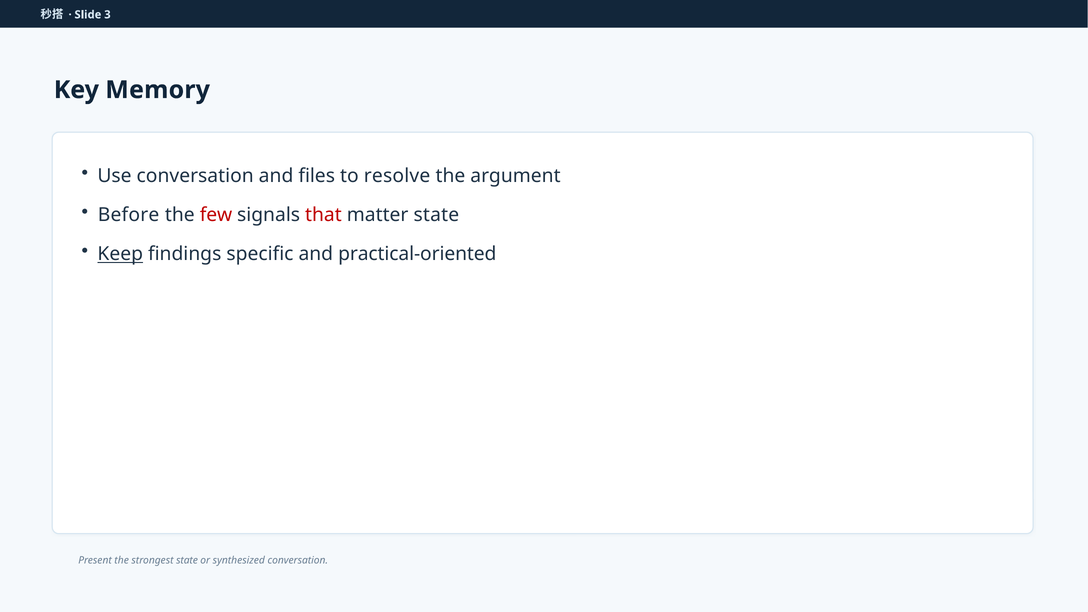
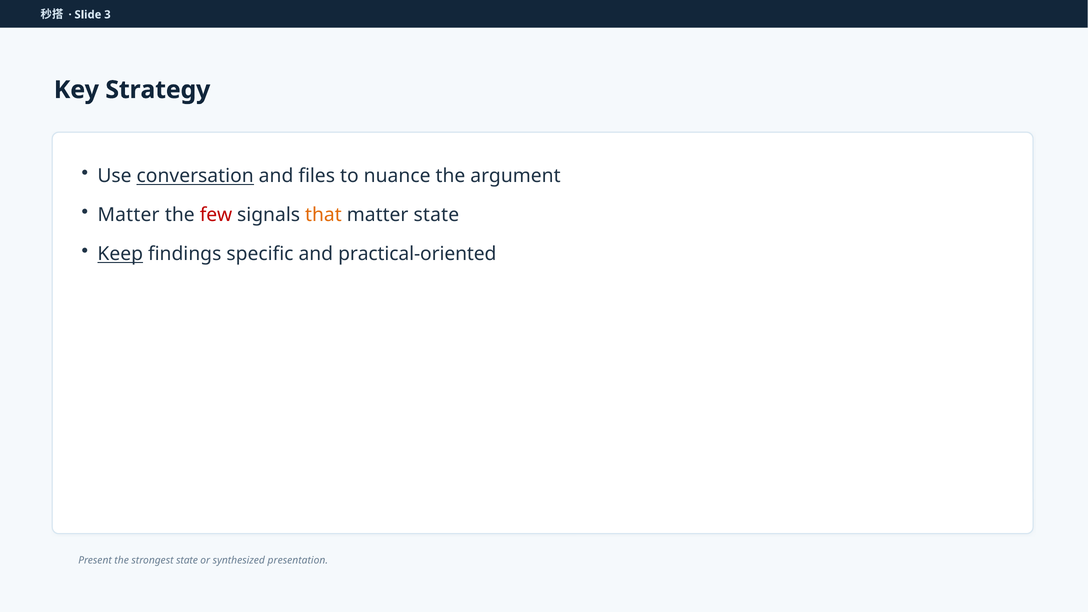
Memory: Memory -> Strategy
conversation at (195, 176) underline: none -> present
resolve: resolve -> nuance
Before at (129, 215): Before -> Matter
that colour: red -> orange
synthesized conversation: conversation -> presentation
